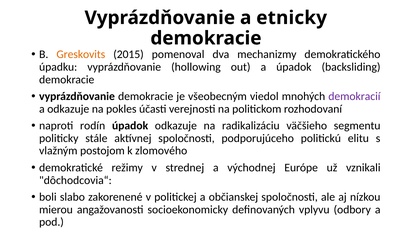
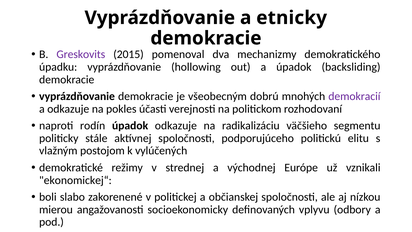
Greskovits colour: orange -> purple
viedol: viedol -> dobrú
zlomového: zlomového -> vylúčených
dôchodcovia“: dôchodcovia“ -> ekonomickej“
